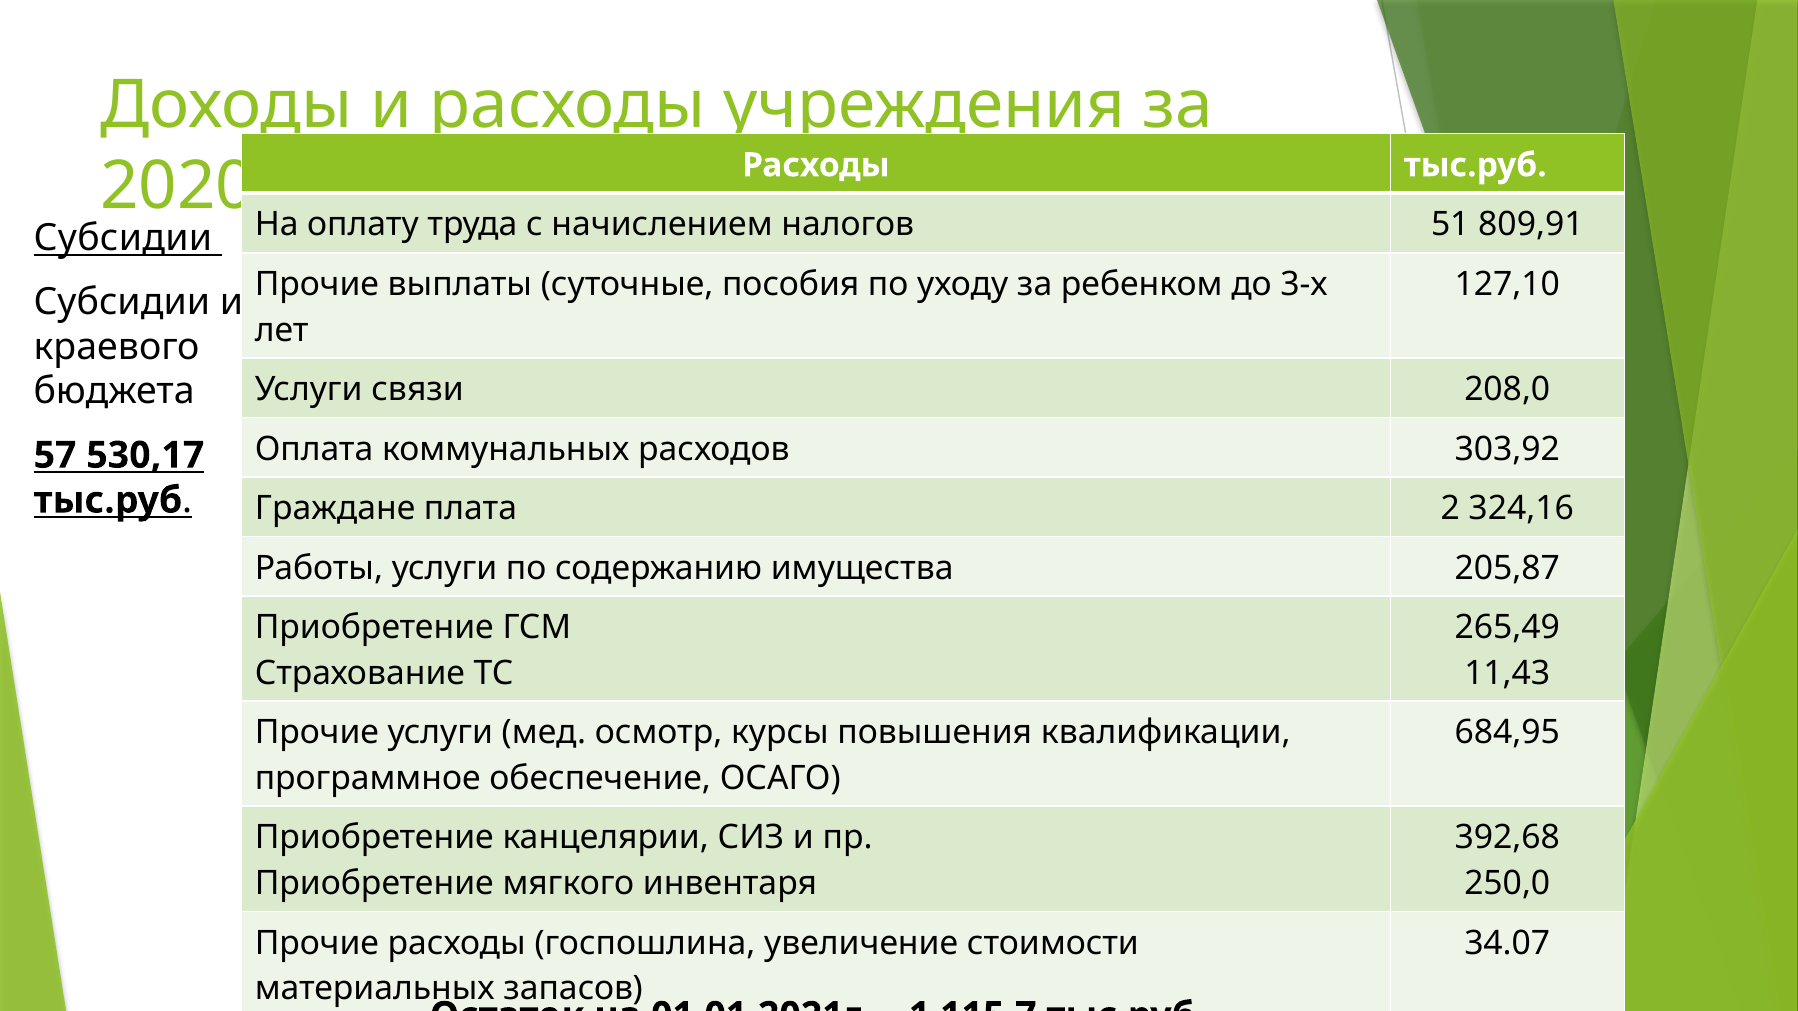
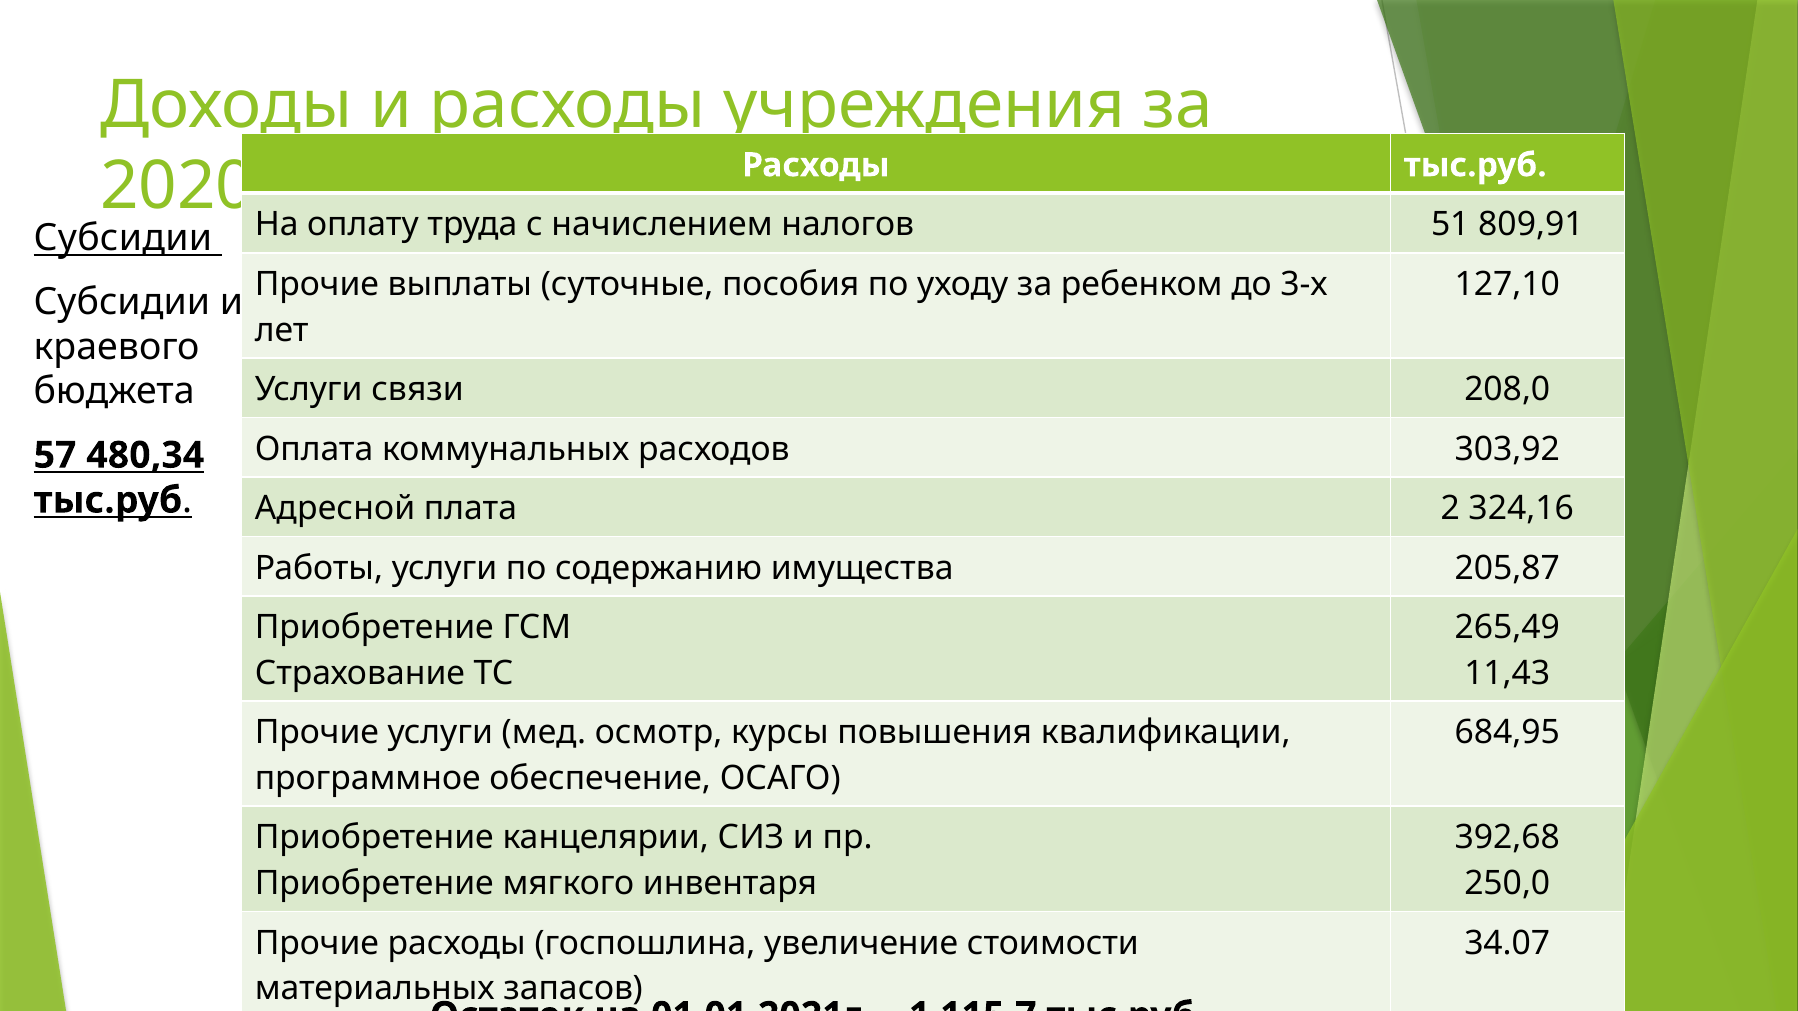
530,17: 530,17 -> 480,34
Граждане: Граждане -> Адресной
